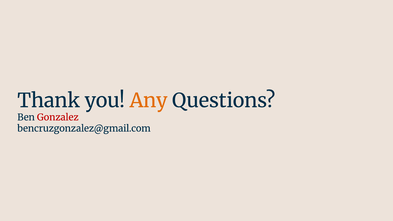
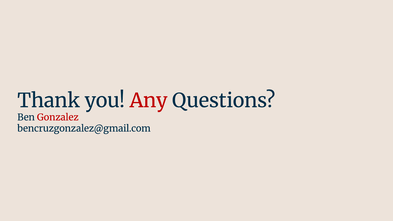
Any colour: orange -> red
